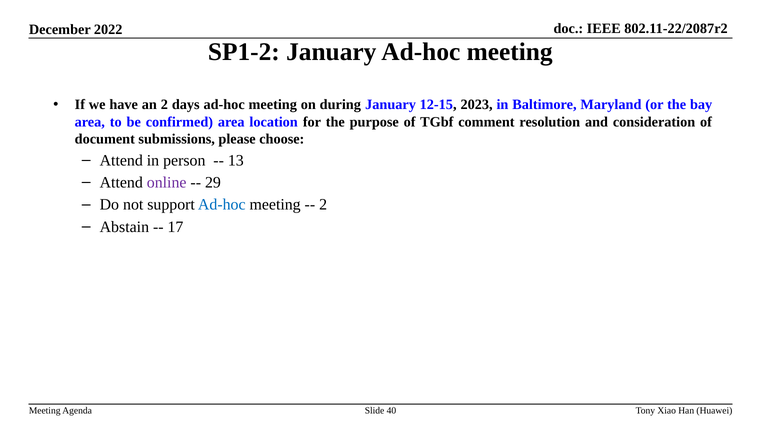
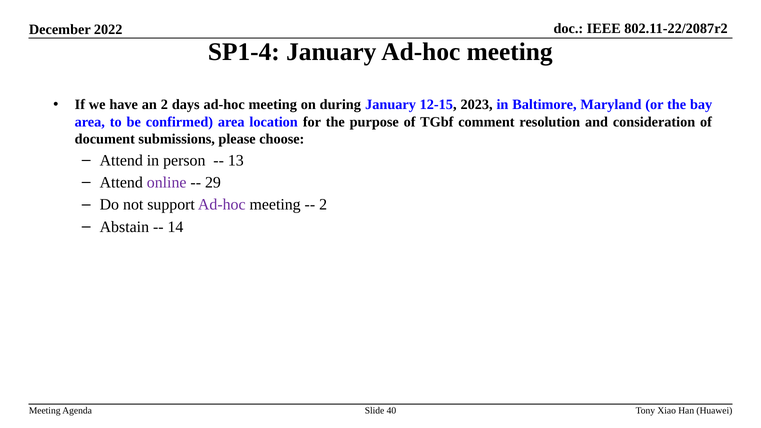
SP1-2: SP1-2 -> SP1-4
Ad-hoc at (222, 205) colour: blue -> purple
17: 17 -> 14
